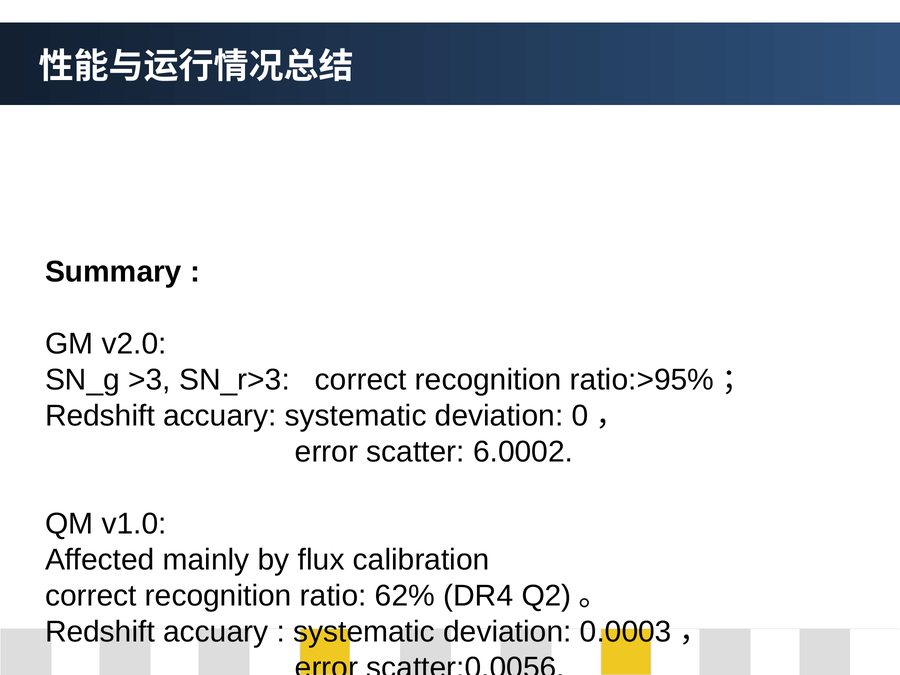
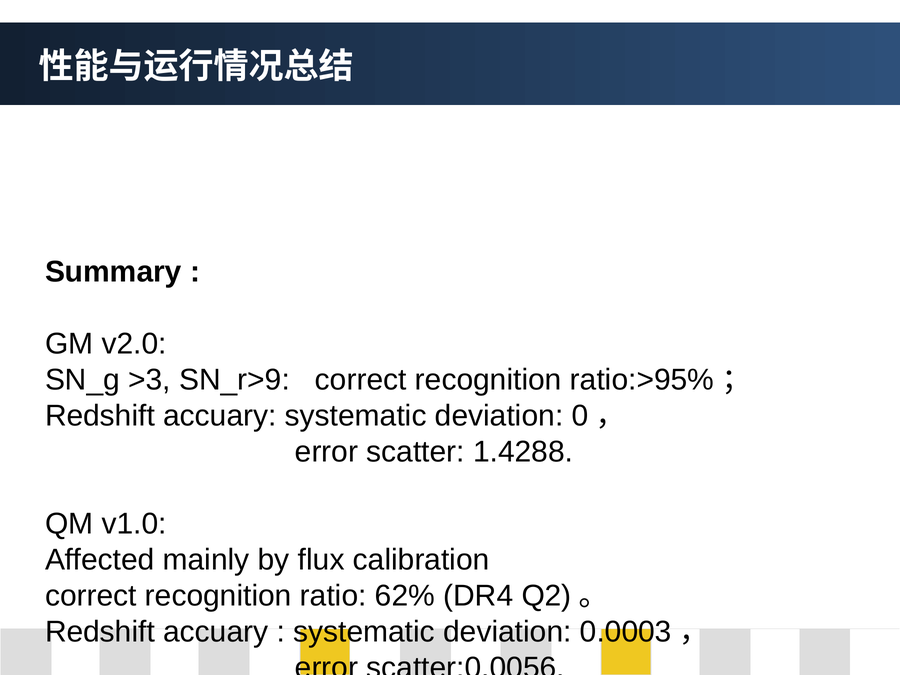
SN_r>3: SN_r>3 -> SN_r>9
6.0002: 6.0002 -> 1.4288
